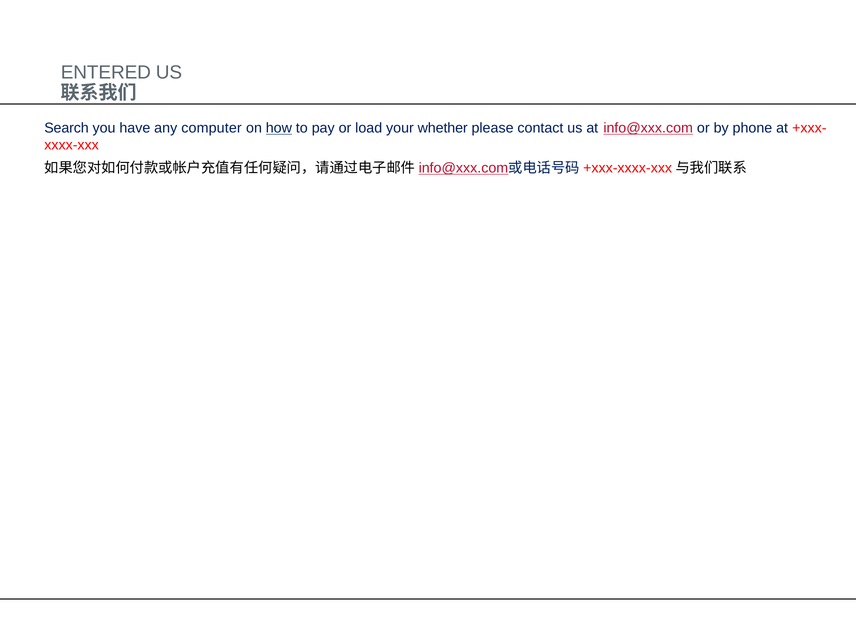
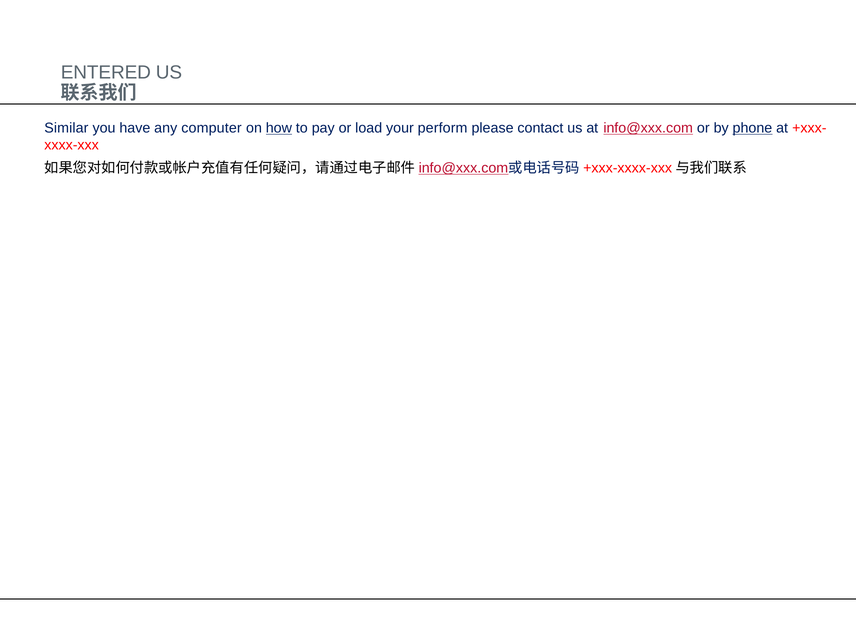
Search: Search -> Similar
whether: whether -> perform
phone underline: none -> present
